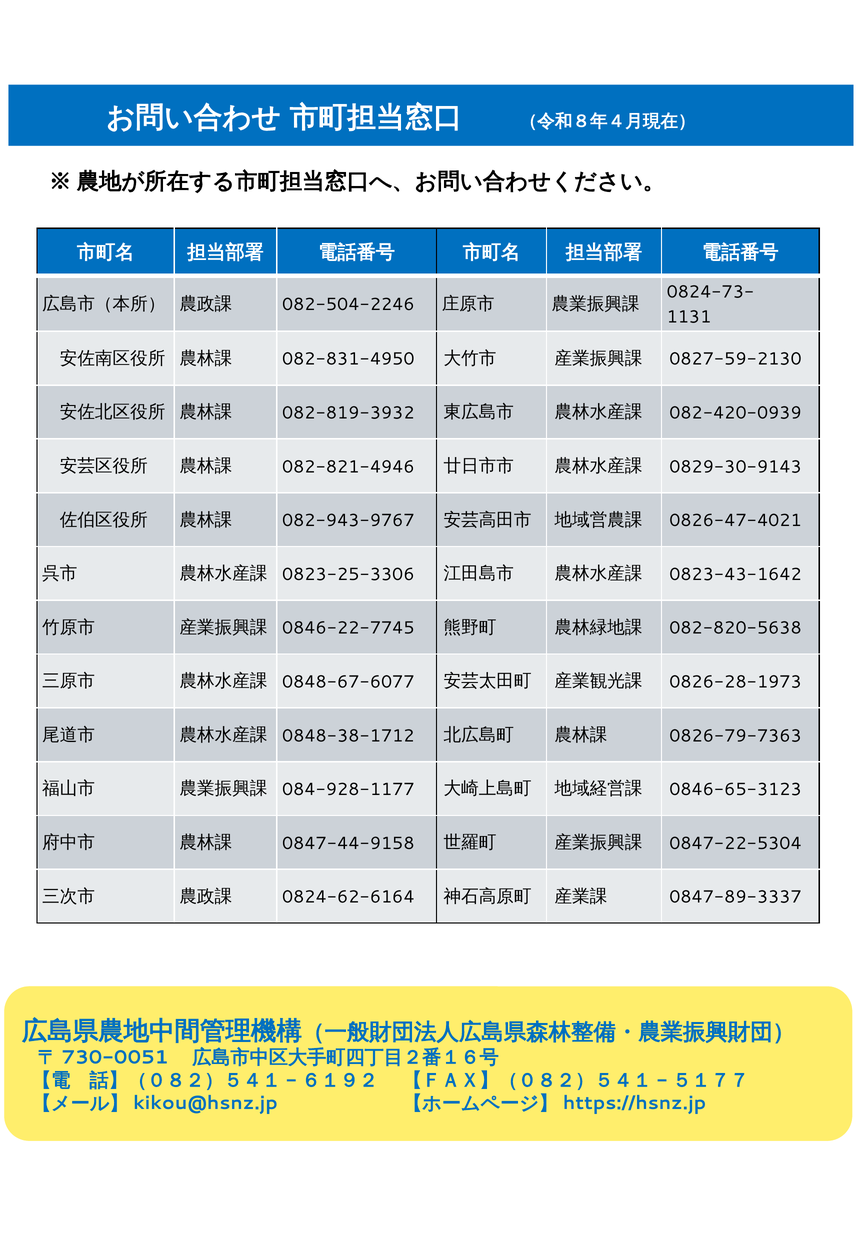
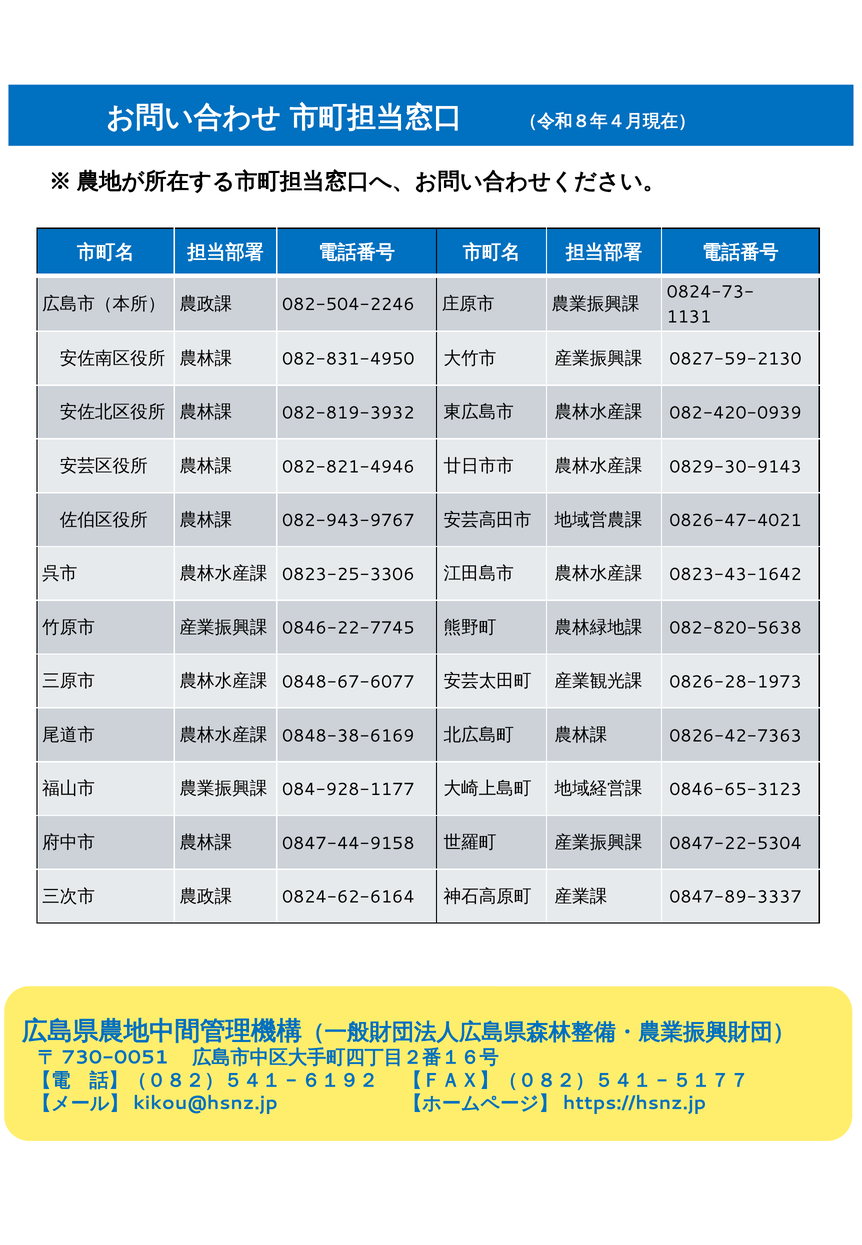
0848-38-1712: 0848-38-1712 -> 0848-38-6169
0826-79-7363: 0826-79-7363 -> 0826-42-7363
